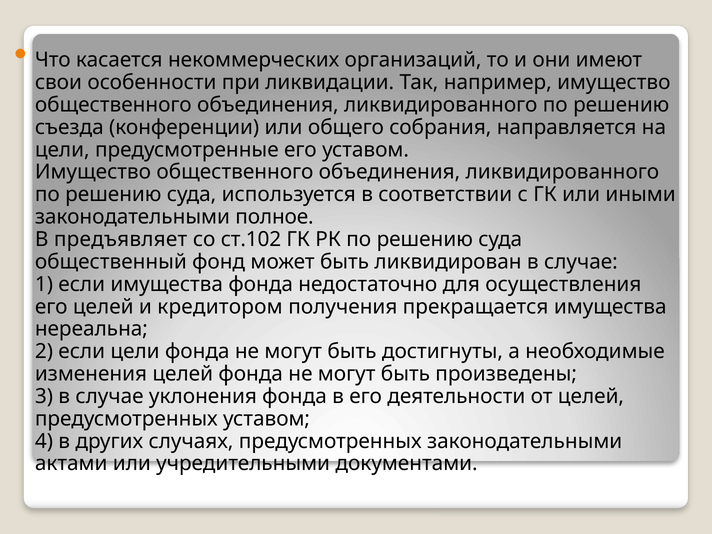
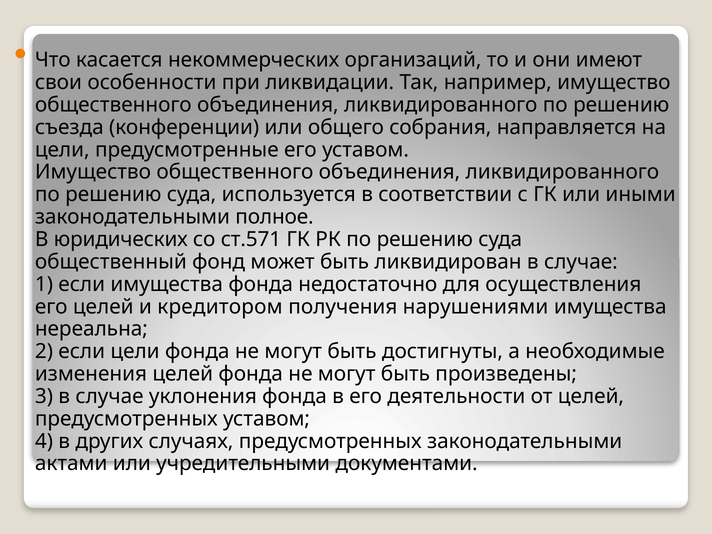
предъявляет: предъявляет -> юридических
ст.102: ст.102 -> ст.571
прекращается: прекращается -> нарушениями
